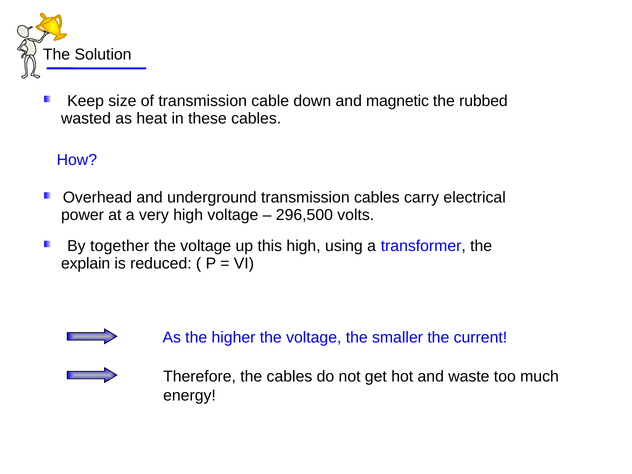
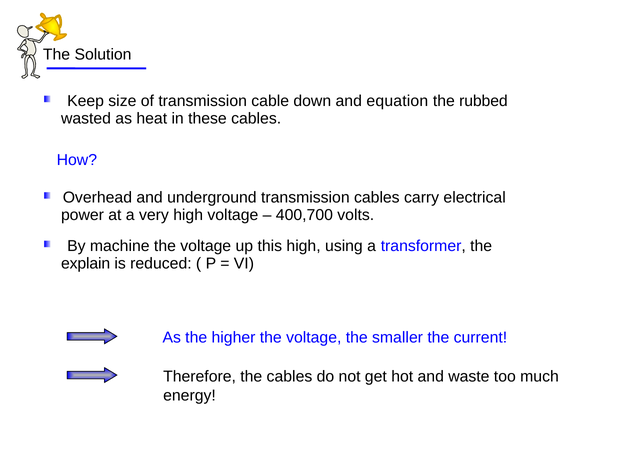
magnetic: magnetic -> equation
296,500: 296,500 -> 400,700
together: together -> machine
